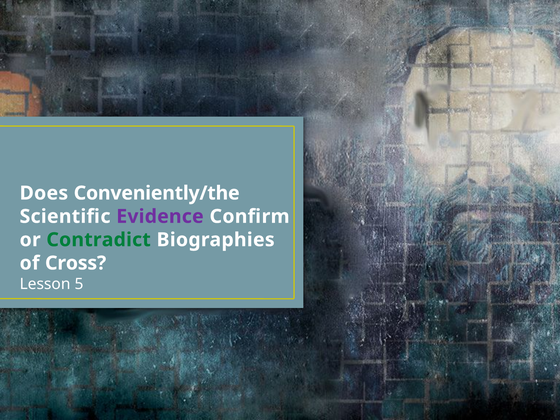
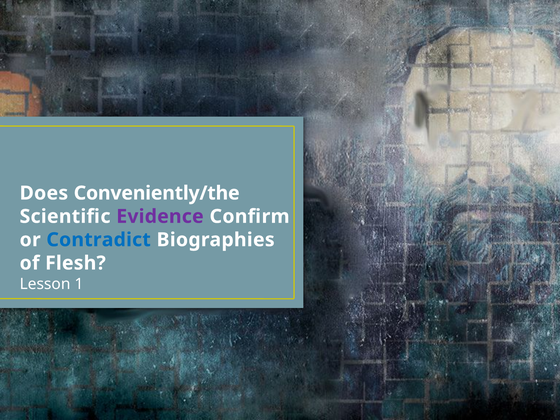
Contradict colour: green -> blue
Cross: Cross -> Flesh
5: 5 -> 1
